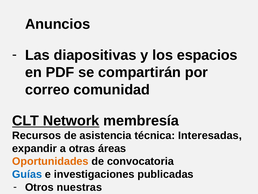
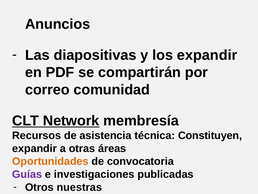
los espacios: espacios -> expandir
Interesadas: Interesadas -> Constituyen
Guías colour: blue -> purple
